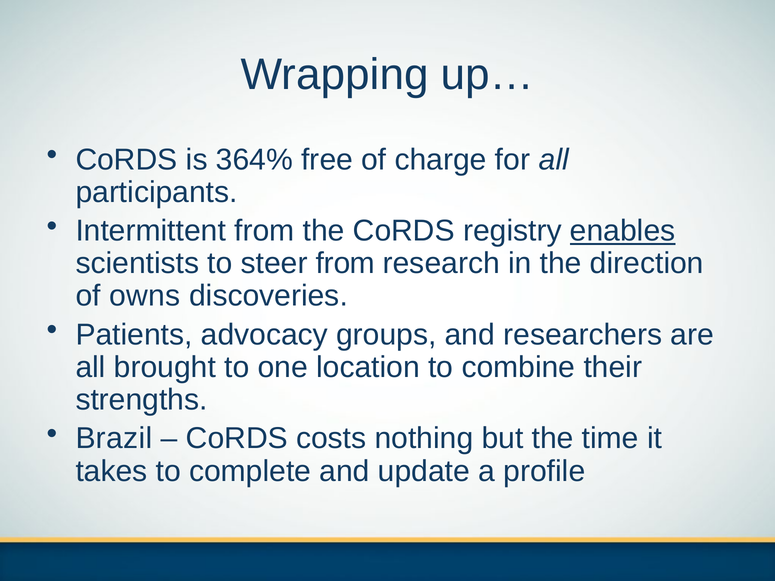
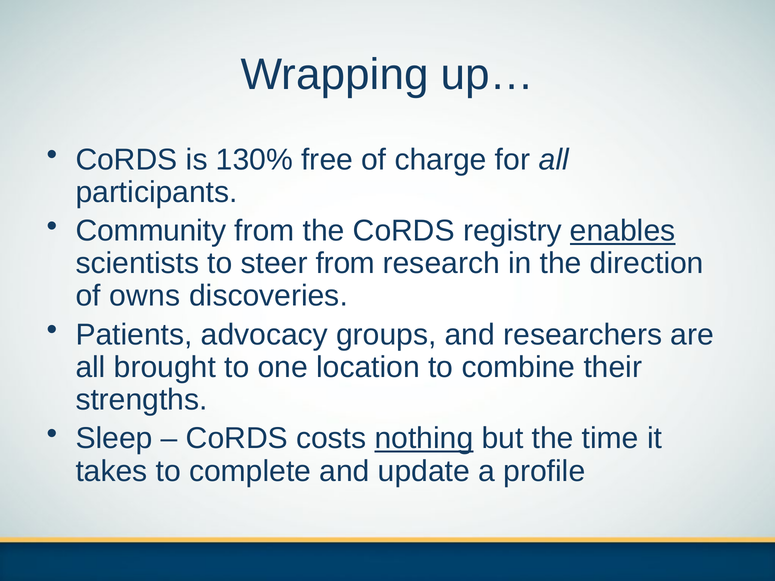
364%: 364% -> 130%
Intermittent: Intermittent -> Community
Brazil: Brazil -> Sleep
nothing underline: none -> present
